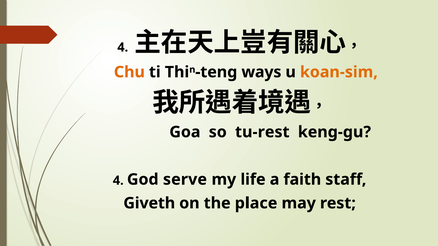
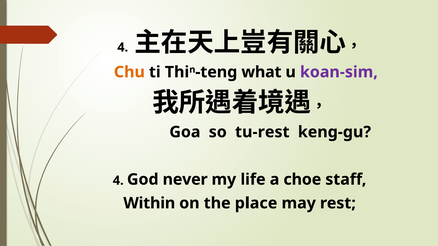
ways: ways -> what
koan-sim colour: orange -> purple
serve: serve -> never
faith: faith -> choe
Giveth: Giveth -> Within
